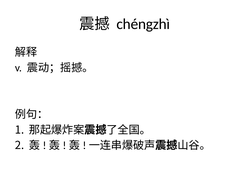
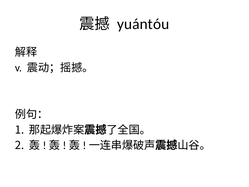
chéngzhì: chéngzhì -> yuántóu
